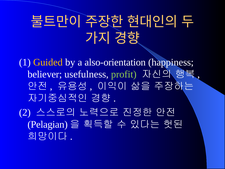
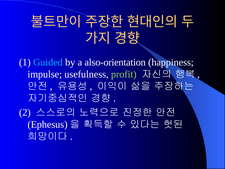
Guided colour: yellow -> light blue
believer: believer -> impulse
Pelagian: Pelagian -> Ephesus
